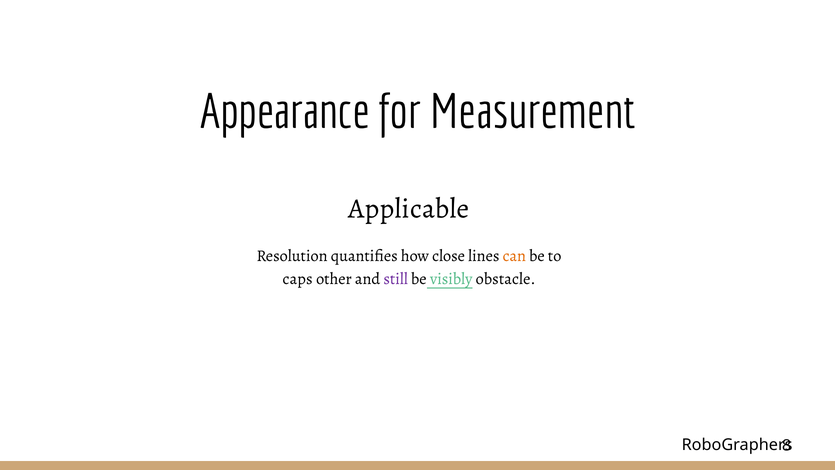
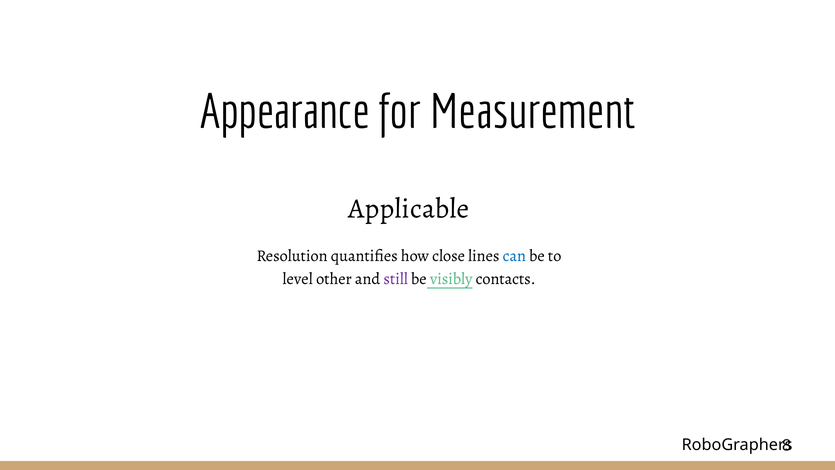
can colour: orange -> blue
caps: caps -> level
obstacle: obstacle -> contacts
